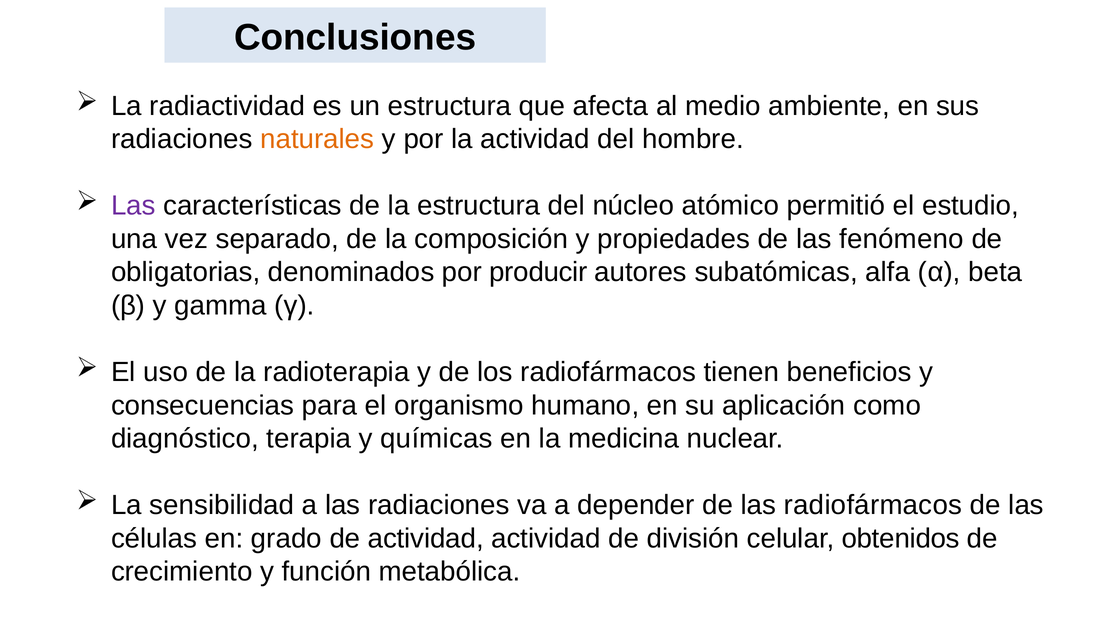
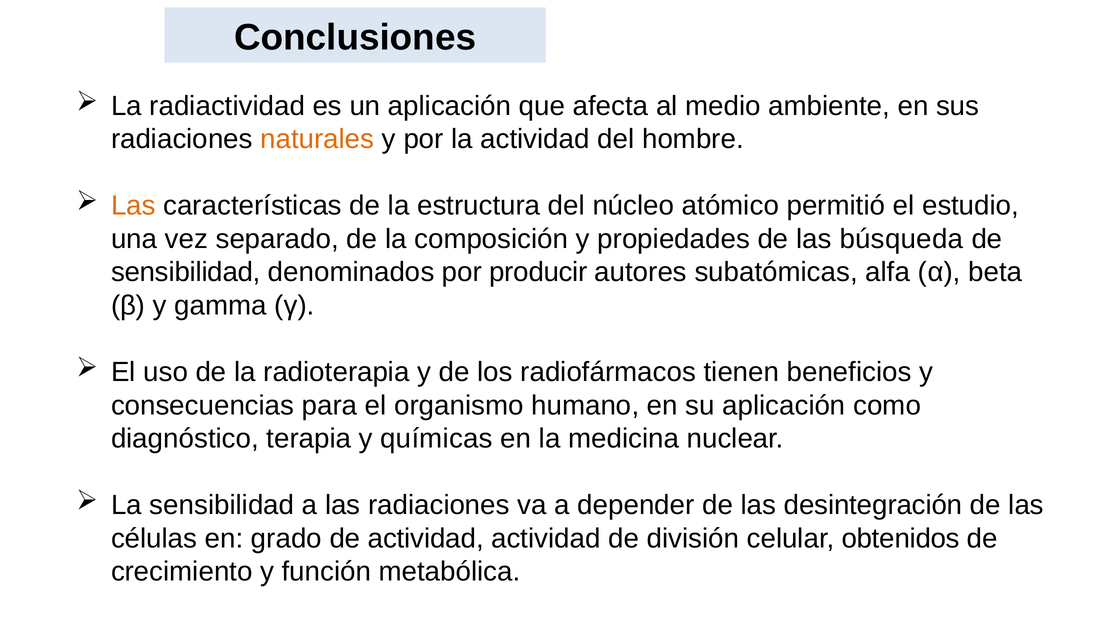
un estructura: estructura -> aplicación
Las at (133, 206) colour: purple -> orange
fenómeno: fenómeno -> búsqueda
obligatorias at (186, 272): obligatorias -> sensibilidad
las radiofármacos: radiofármacos -> desintegración
